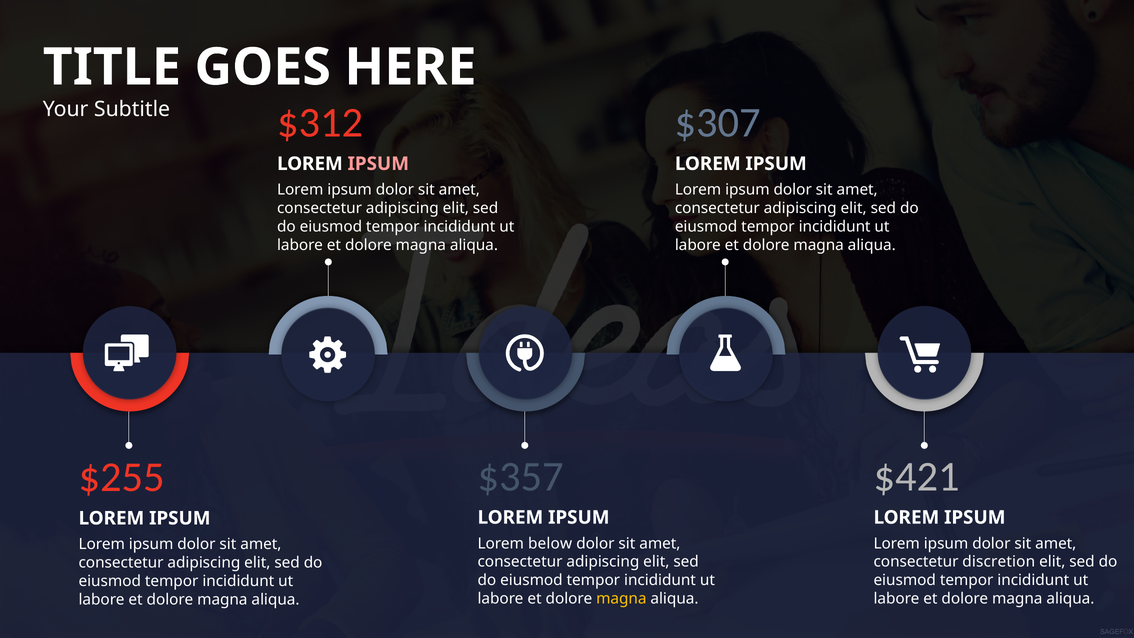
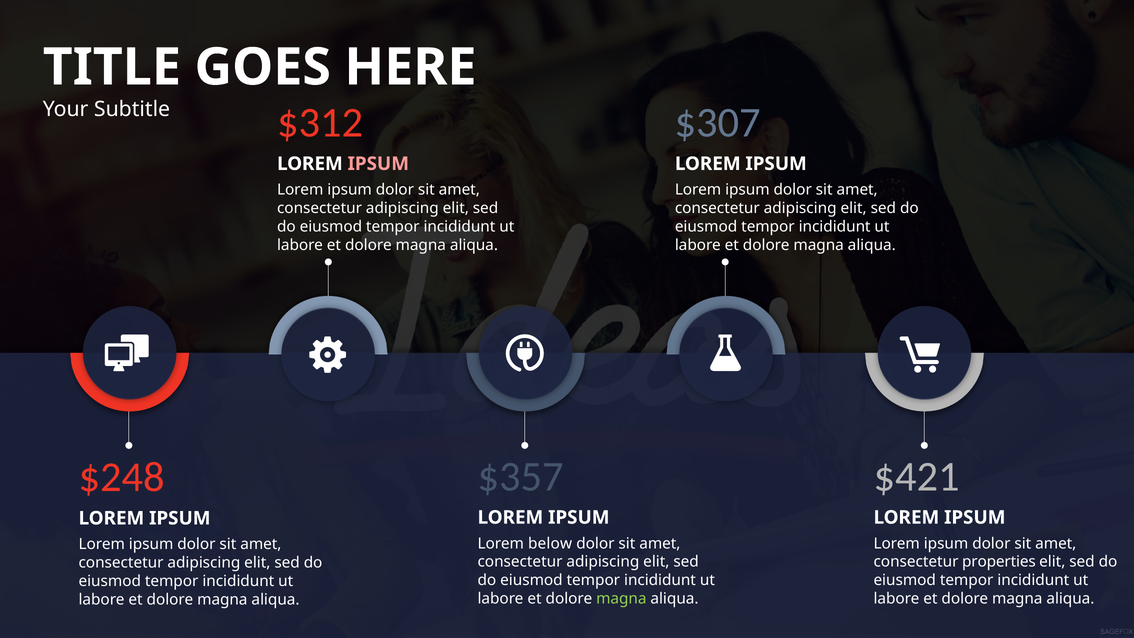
$255: $255 -> $248
discretion: discretion -> properties
magna at (621, 599) colour: yellow -> light green
